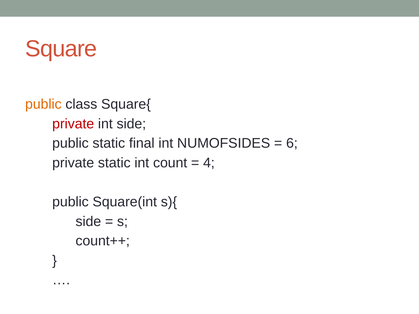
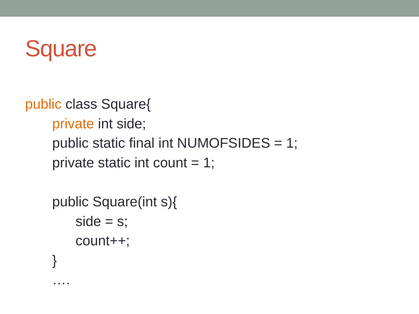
private at (73, 124) colour: red -> orange
6 at (292, 143): 6 -> 1
4 at (209, 163): 4 -> 1
